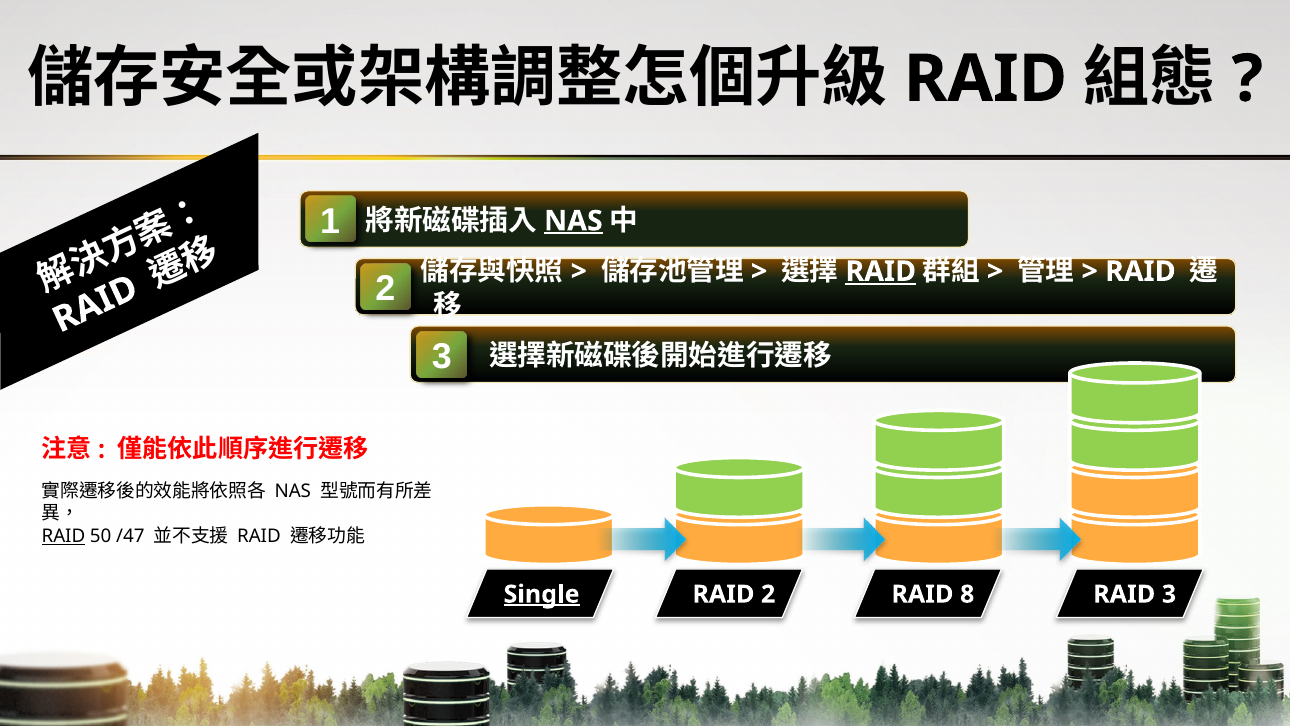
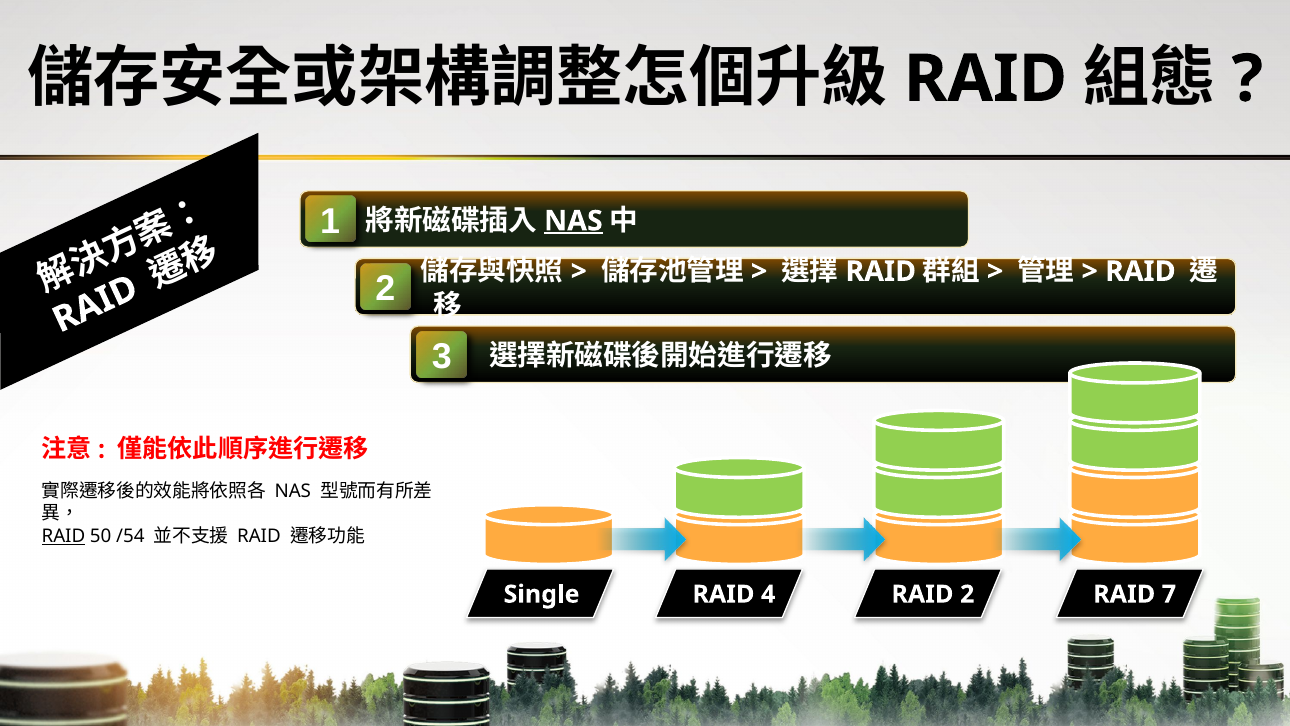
RAID at (881, 271) underline: present -> none
/47: /47 -> /54
Single underline: present -> none
RAID 2: 2 -> 4
RAID 8: 8 -> 2
RAID 3: 3 -> 7
